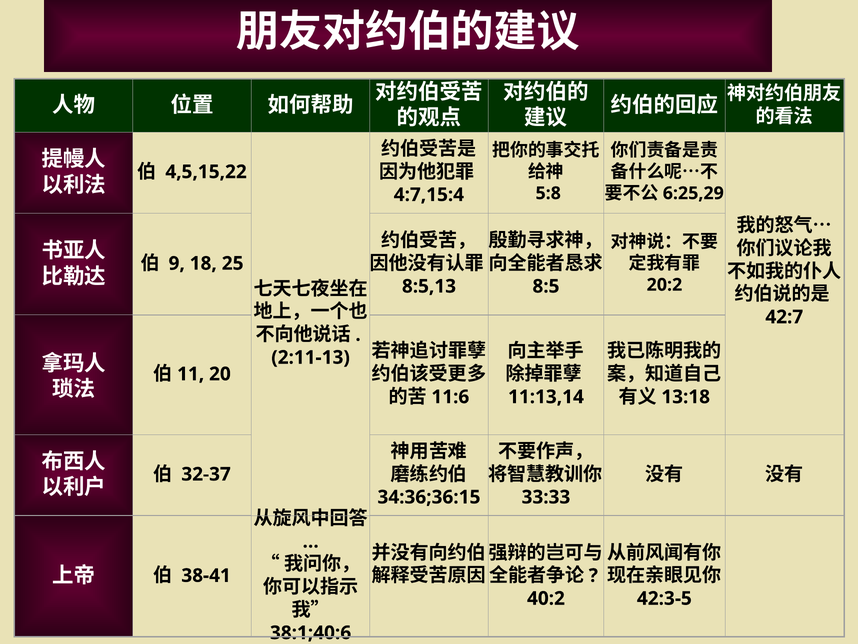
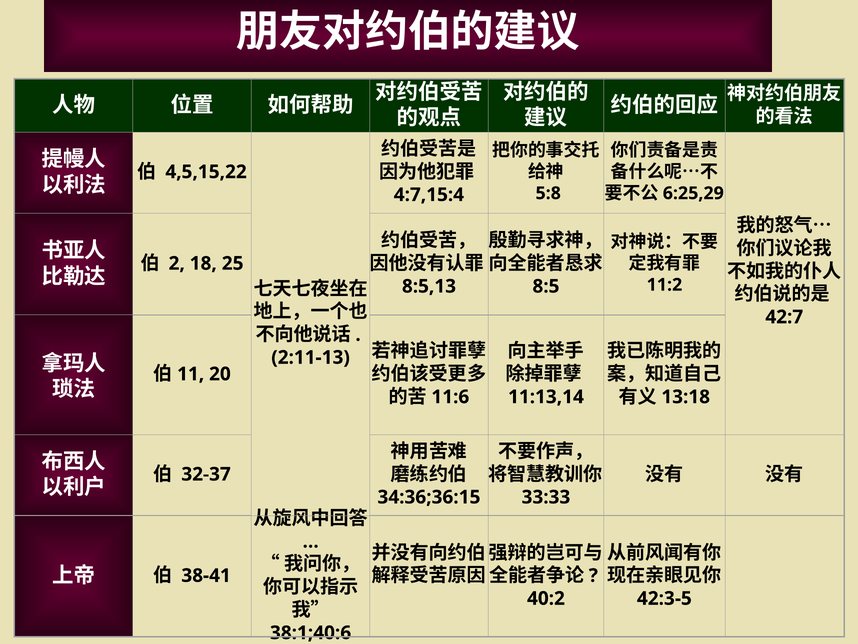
9: 9 -> 2
20:2: 20:2 -> 11:2
